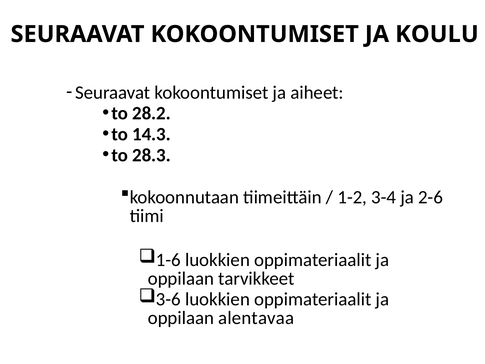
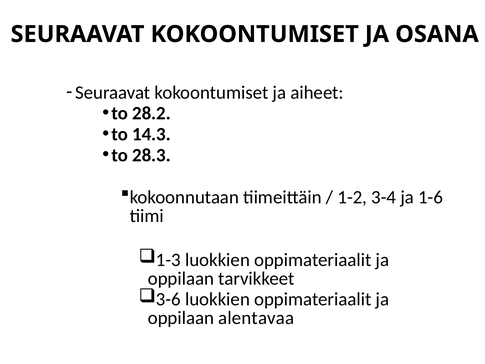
KOULU: KOULU -> OSANA
2-6: 2-6 -> 1-6
1-6: 1-6 -> 1-3
